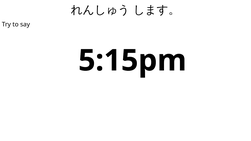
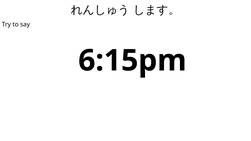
5:15pm: 5:15pm -> 6:15pm
